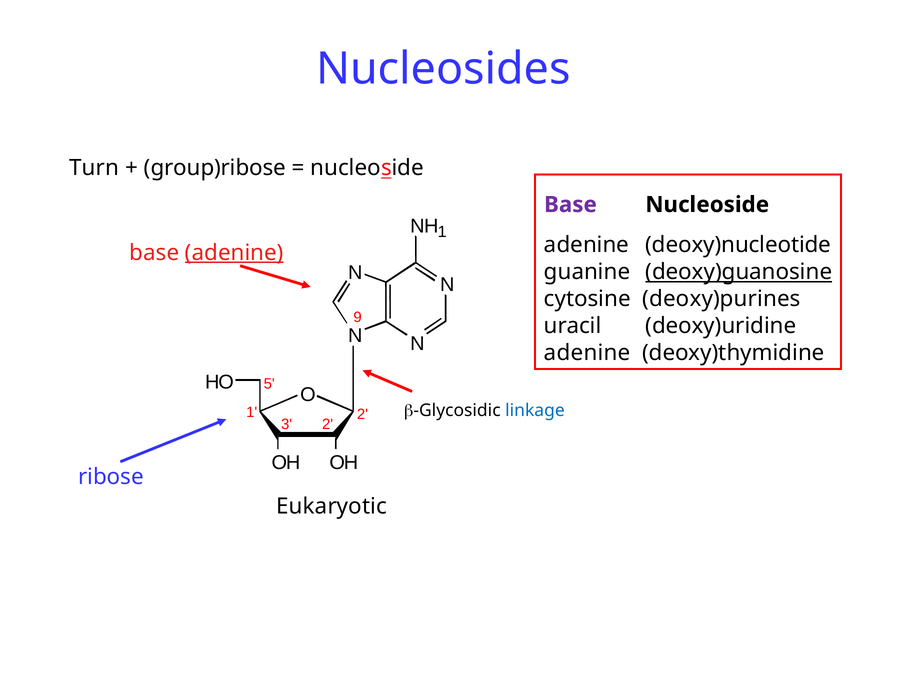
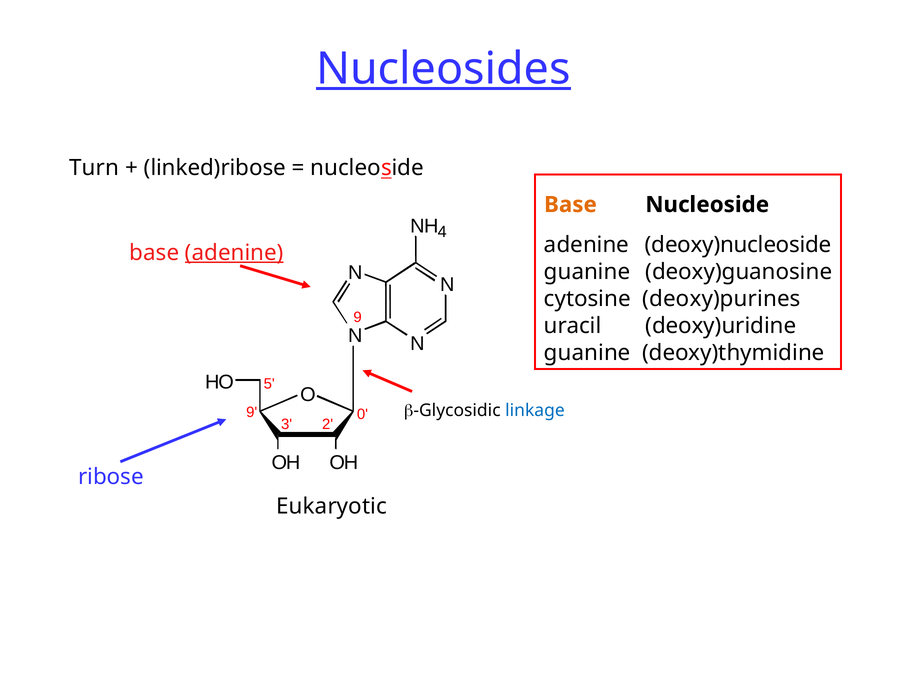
Nucleosides underline: none -> present
group)ribose: group)ribose -> linked)ribose
Base at (570, 205) colour: purple -> orange
1 at (442, 232): 1 -> 4
deoxy)nucleotide: deoxy)nucleotide -> deoxy)nucleoside
deoxy)guanosine underline: present -> none
adenine at (587, 353): adenine -> guanine
1 at (252, 412): 1 -> 9
2 at (362, 414): 2 -> 0
